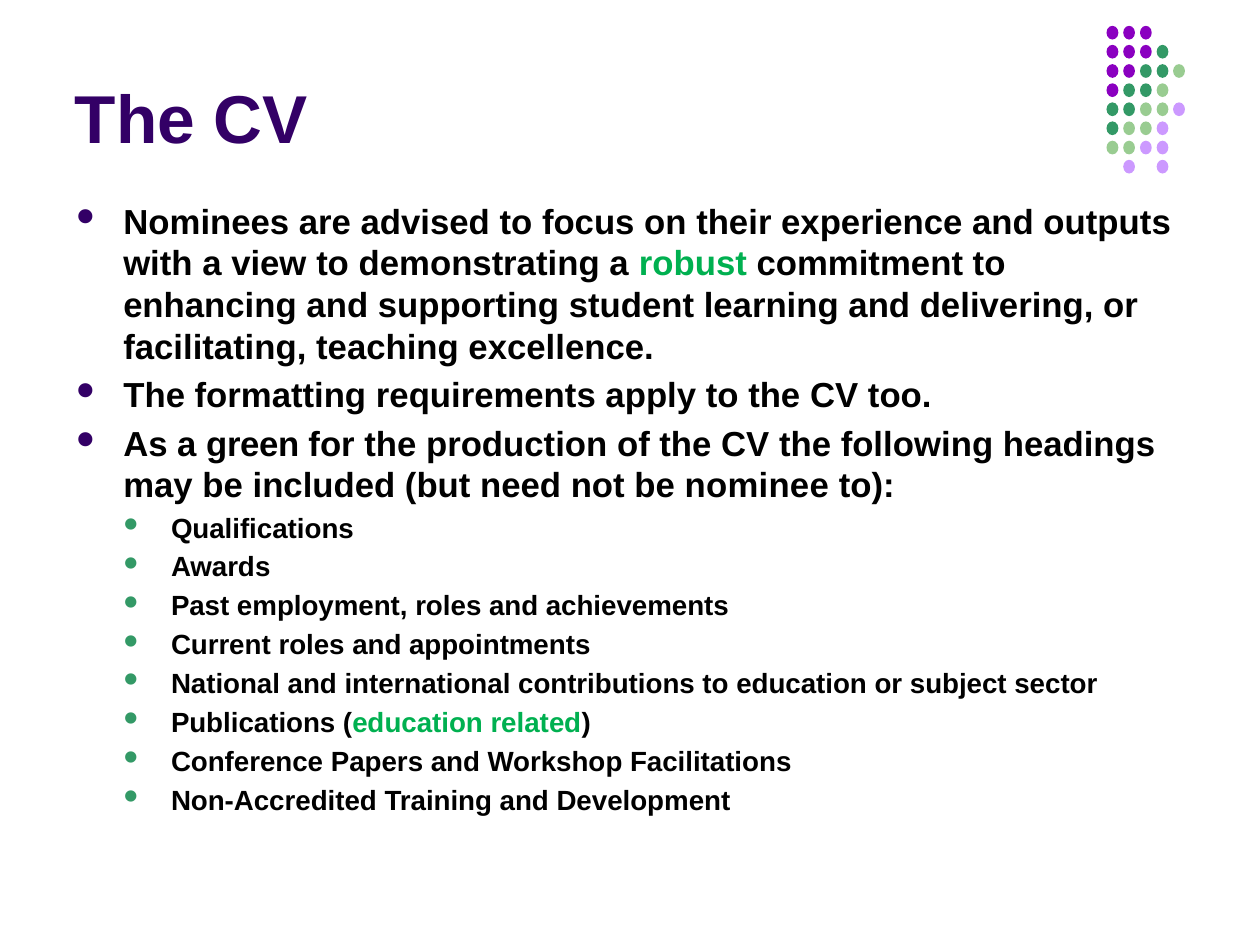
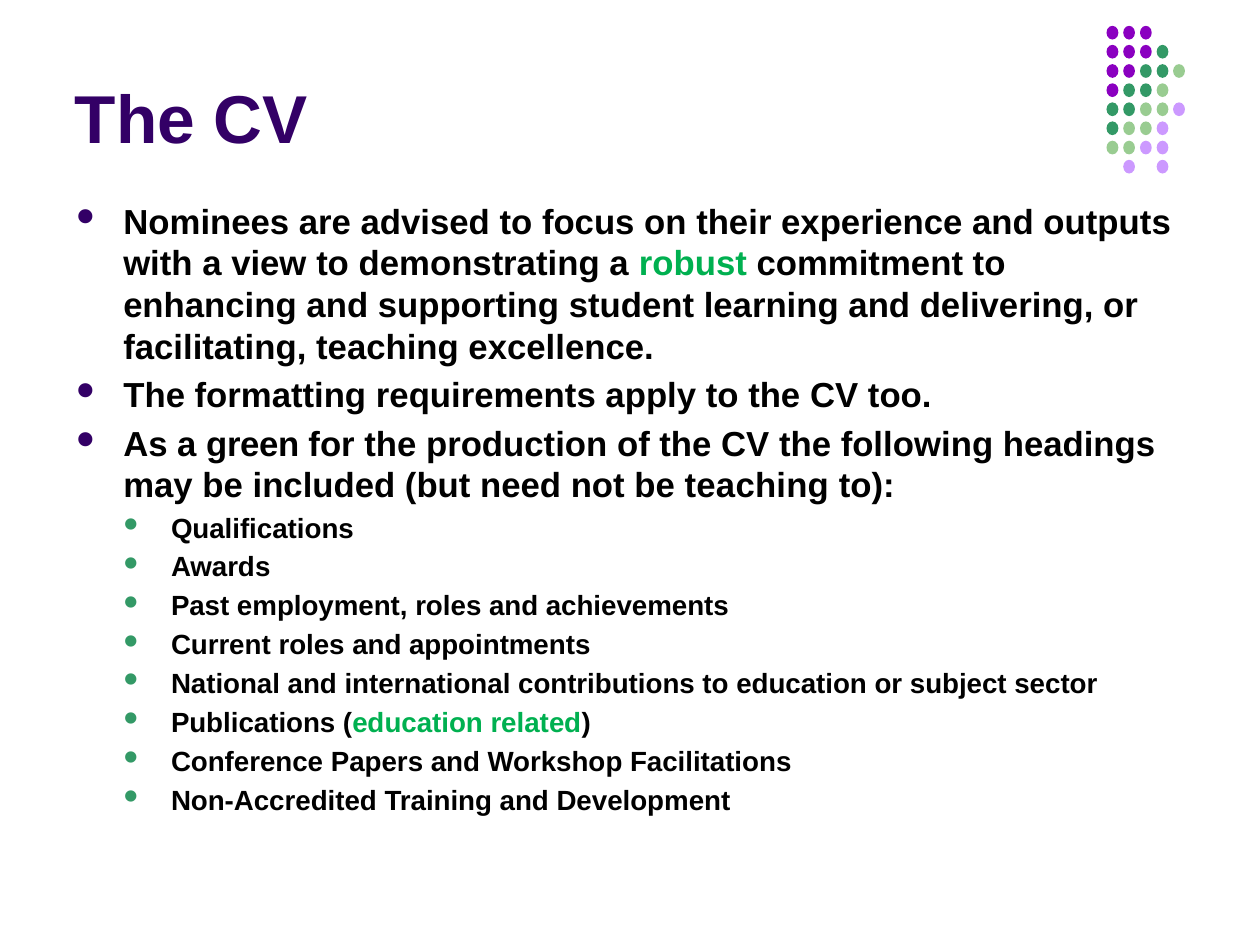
be nominee: nominee -> teaching
